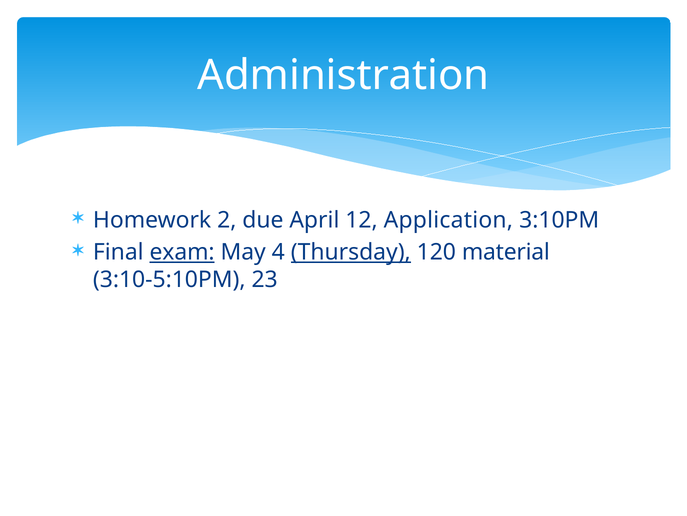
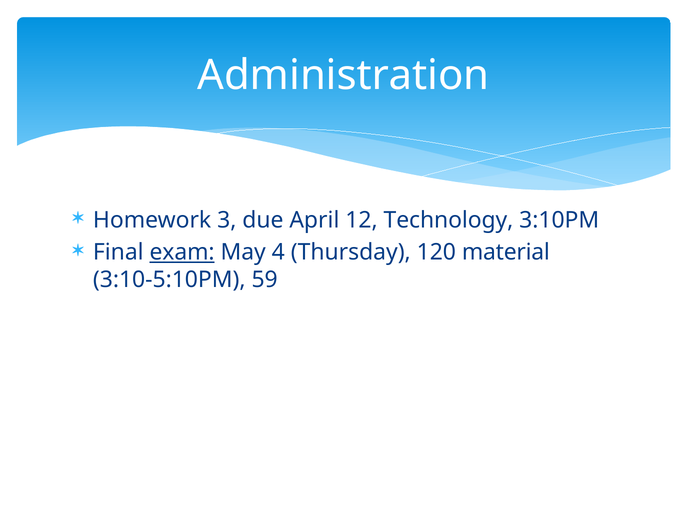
2: 2 -> 3
Application: Application -> Technology
Thursday underline: present -> none
23: 23 -> 59
